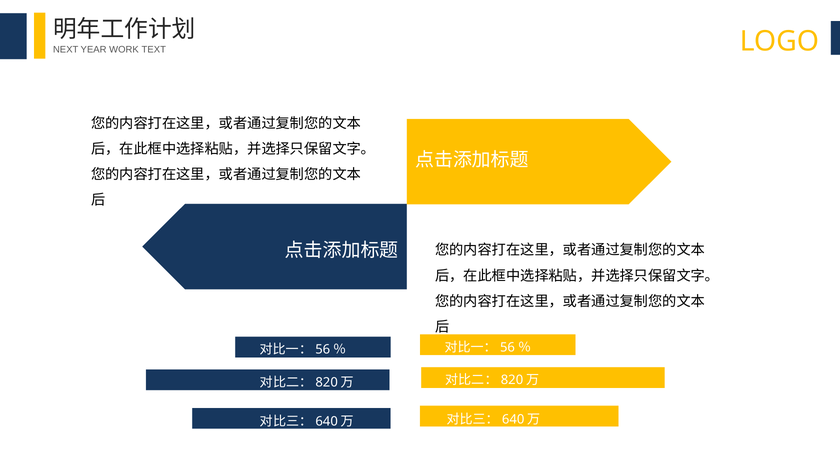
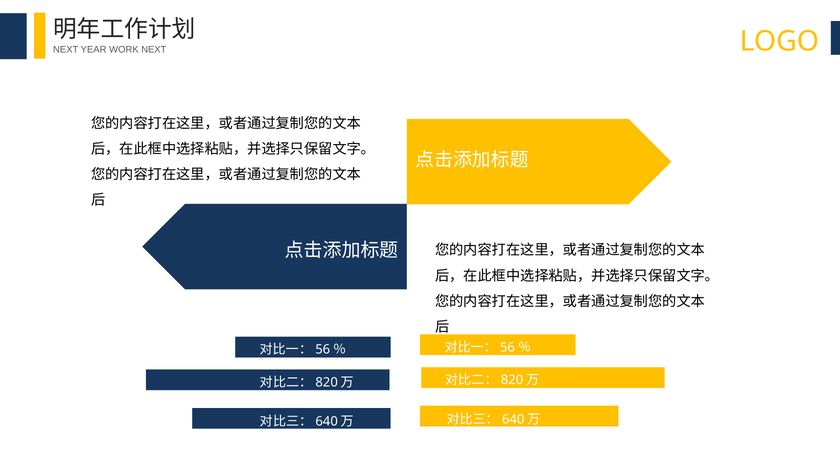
WORK TEXT: TEXT -> NEXT
